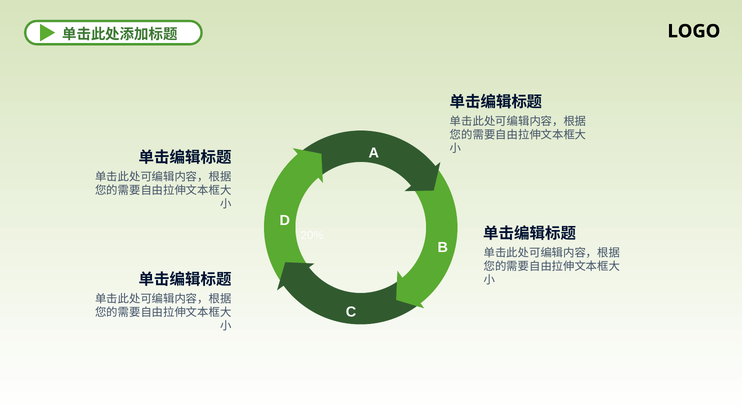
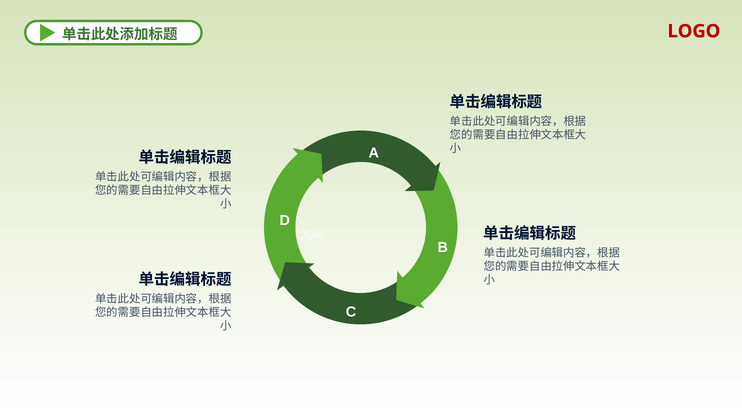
LOGO colour: black -> red
